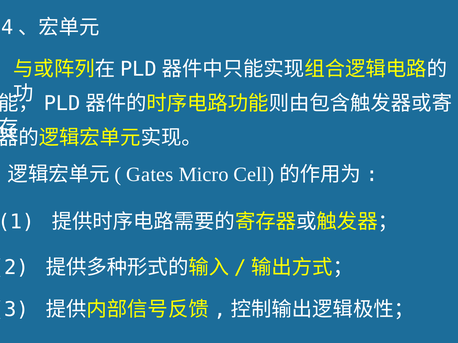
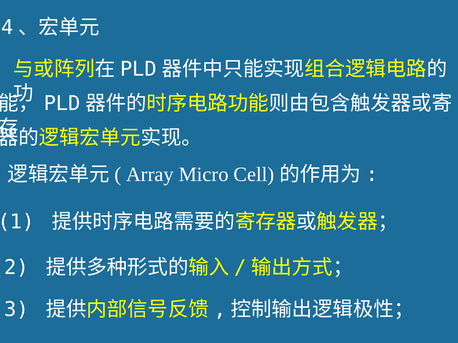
Gates: Gates -> Array
